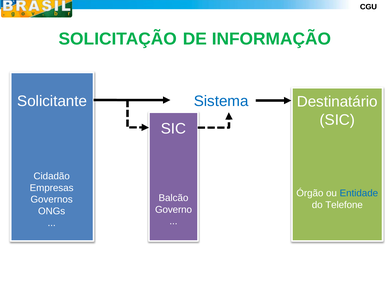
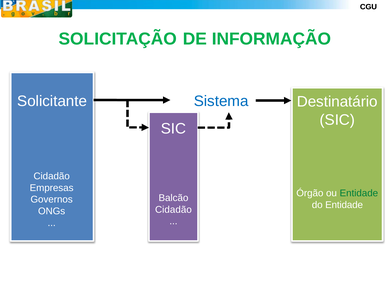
Entidade at (359, 194) colour: blue -> green
do Telefone: Telefone -> Entidade
Governo at (174, 210): Governo -> Cidadão
